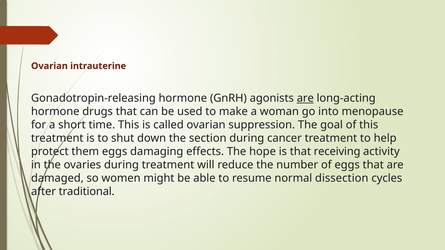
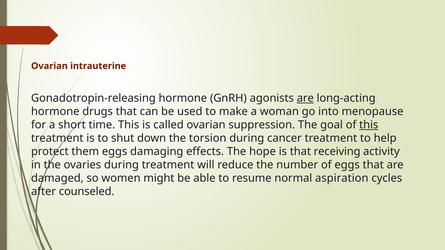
this at (369, 125) underline: none -> present
section: section -> torsion
dissection: dissection -> aspiration
traditional: traditional -> counseled
